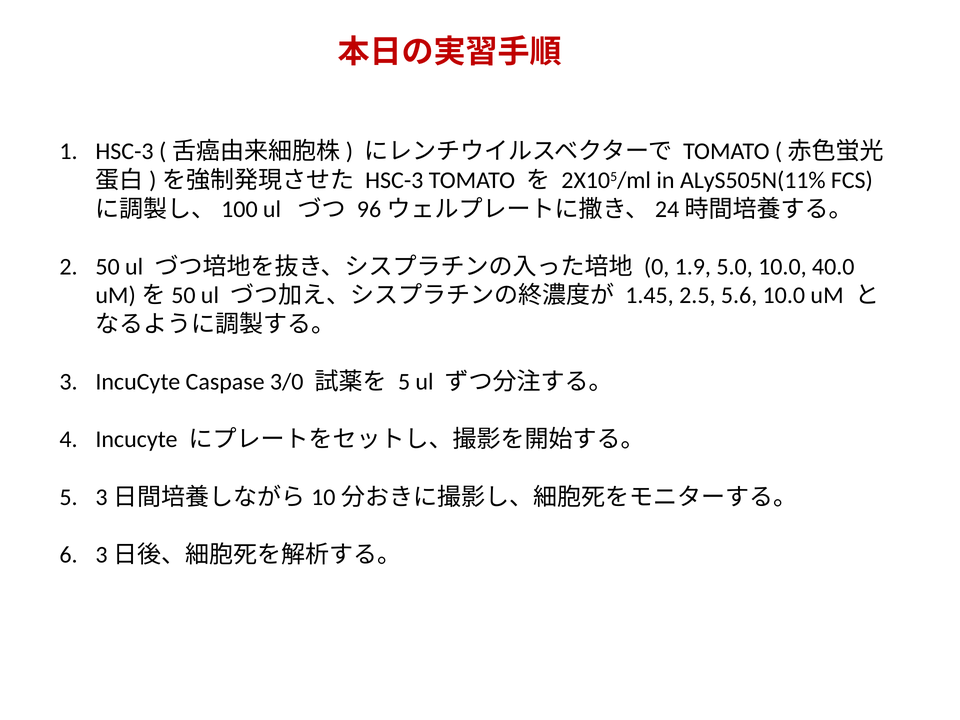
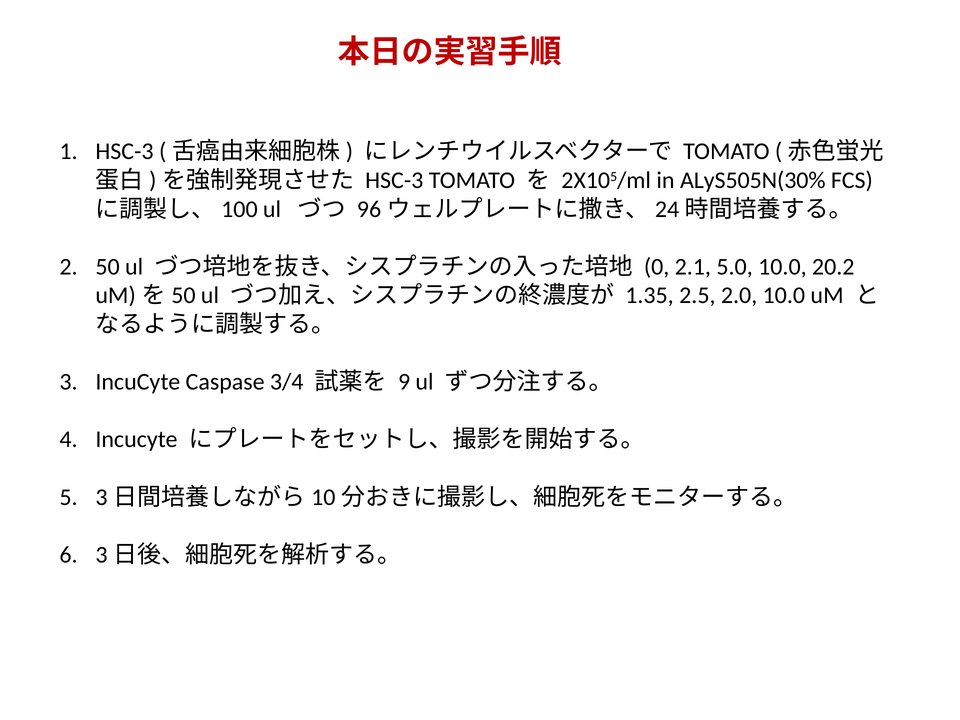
ALyS505N(11%: ALyS505N(11% -> ALyS505N(30%
1.9: 1.9 -> 2.1
40.0: 40.0 -> 20.2
1.45: 1.45 -> 1.35
5.6: 5.6 -> 2.0
3/0: 3/0 -> 3/4
5 at (404, 382): 5 -> 9
